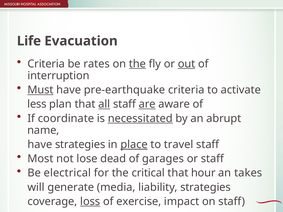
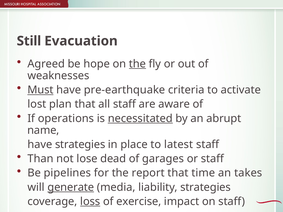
Life: Life -> Still
Criteria at (46, 64): Criteria -> Agreed
rates: rates -> hope
out underline: present -> none
interruption: interruption -> weaknesses
less: less -> lost
all underline: present -> none
are underline: present -> none
coordinate: coordinate -> operations
place underline: present -> none
travel: travel -> latest
Most: Most -> Than
electrical: electrical -> pipelines
critical: critical -> report
hour: hour -> time
generate underline: none -> present
